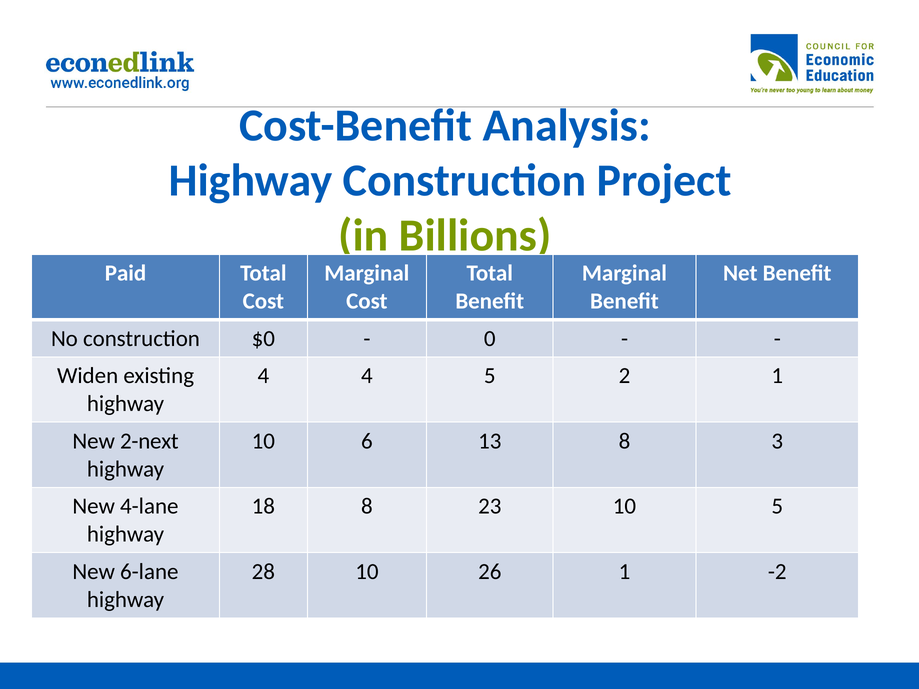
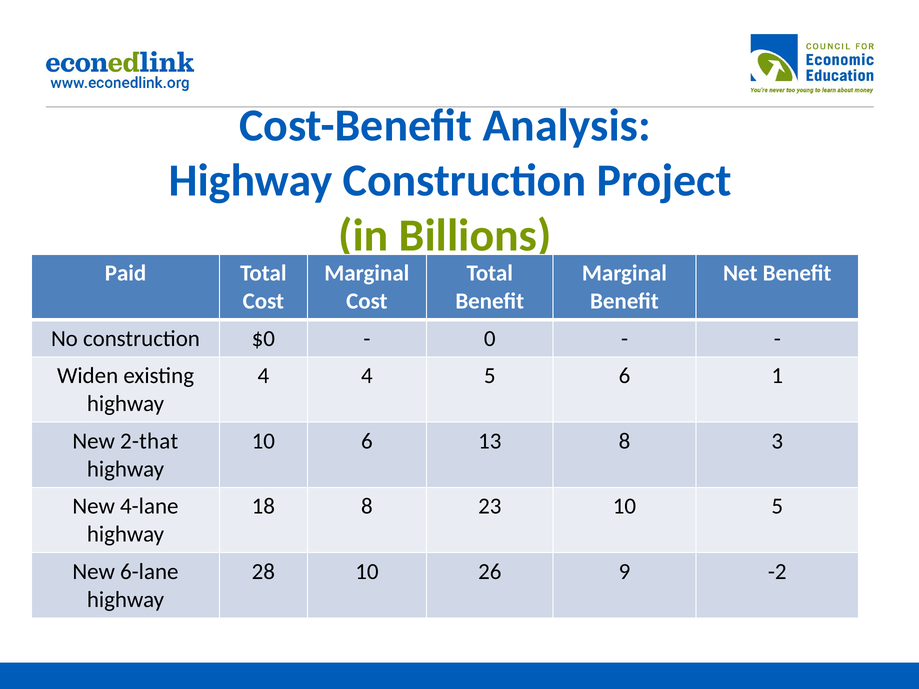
5 2: 2 -> 6
2-next: 2-next -> 2-that
26 1: 1 -> 9
